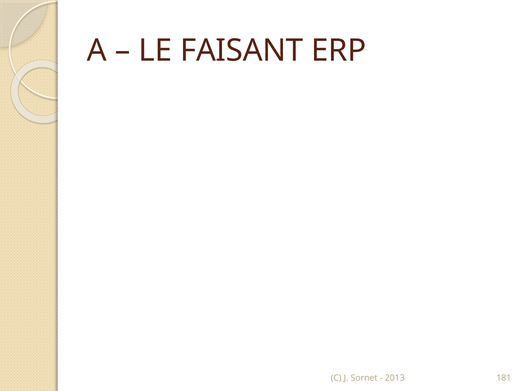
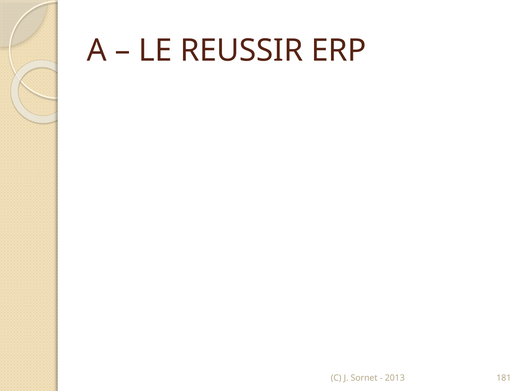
FAISANT: FAISANT -> REUSSIR
